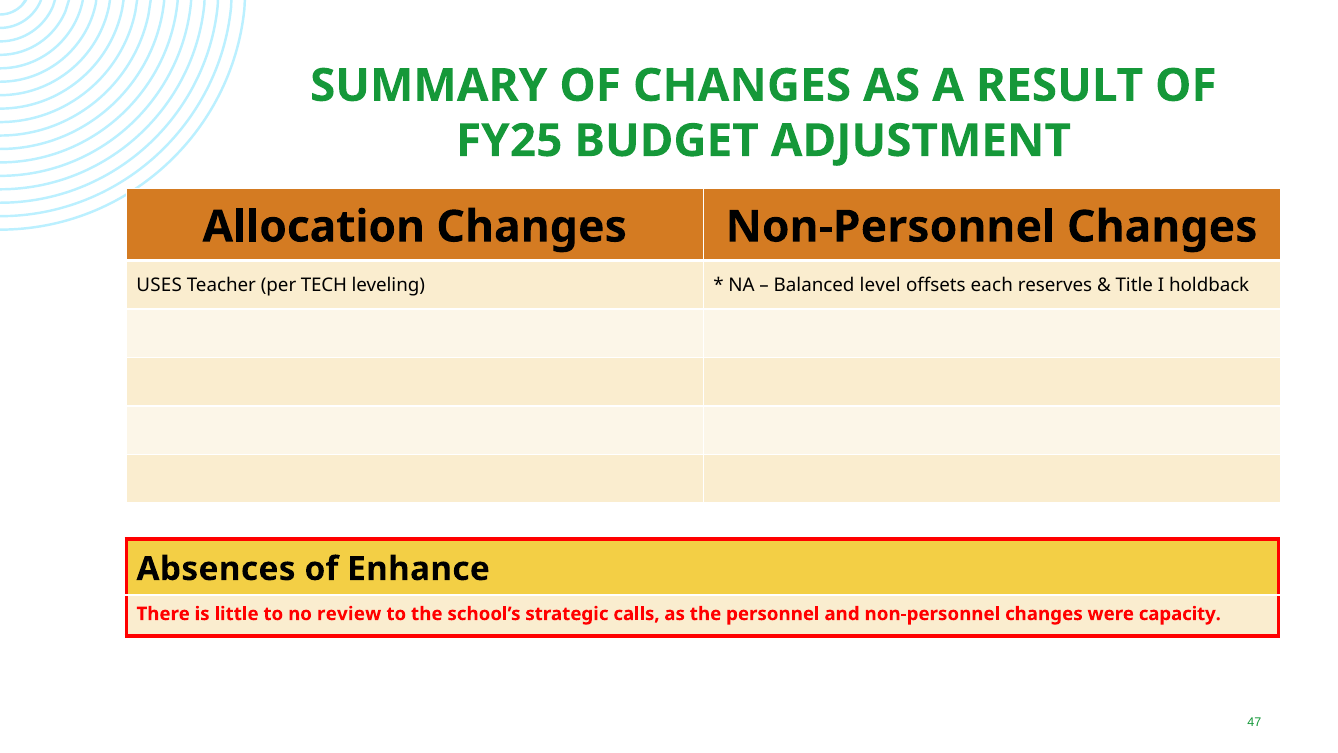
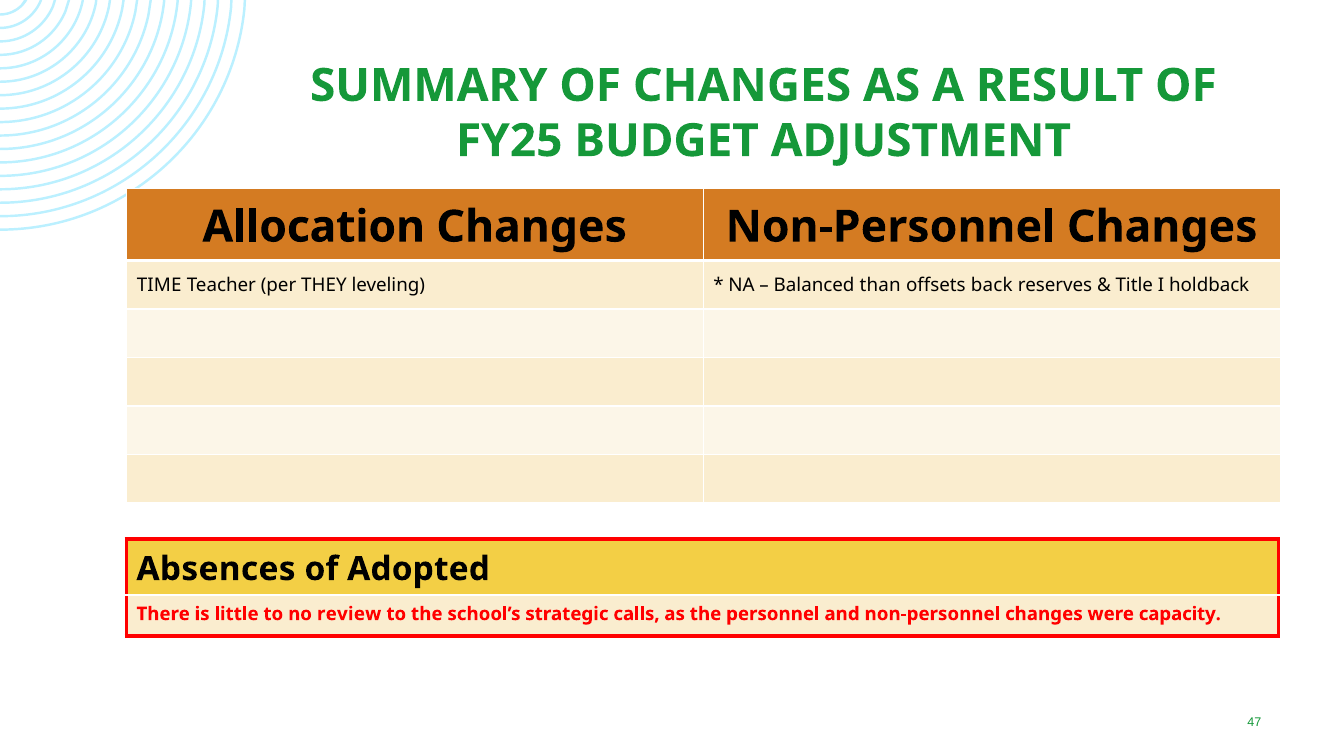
USES: USES -> TIME
TECH: TECH -> THEY
level: level -> than
each: each -> back
Enhance: Enhance -> Adopted
